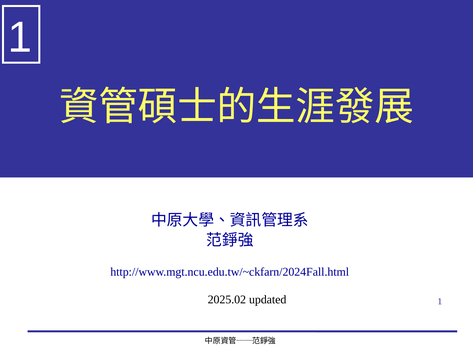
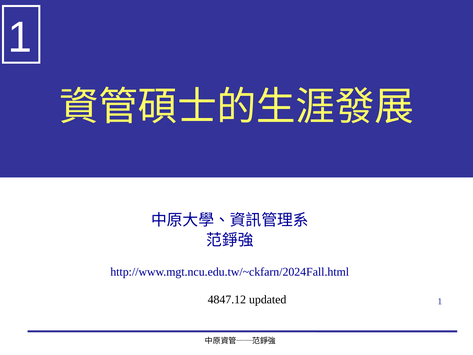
2025.02: 2025.02 -> 4847.12
